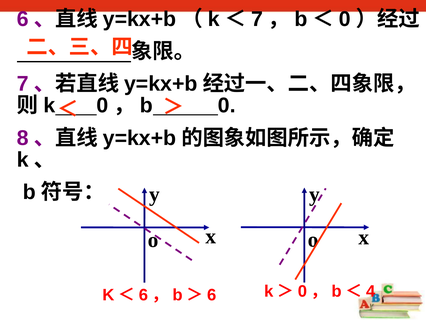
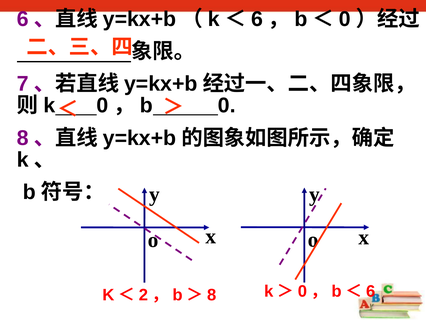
7 at (257, 19): 7 -> 6
6 at (143, 295): 6 -> 2
6 at (212, 295): 6 -> 8
4 at (371, 291): 4 -> 6
